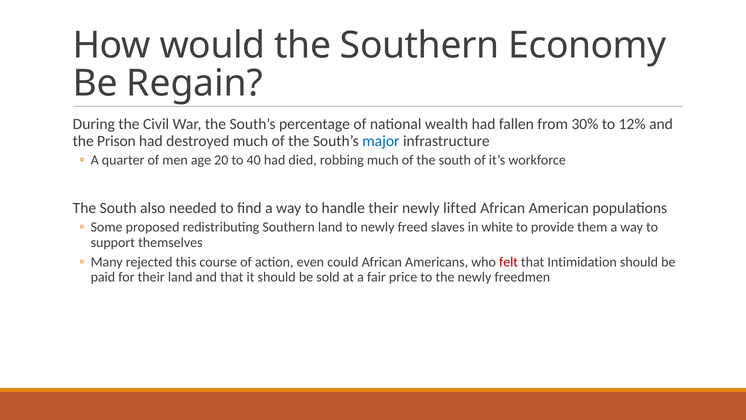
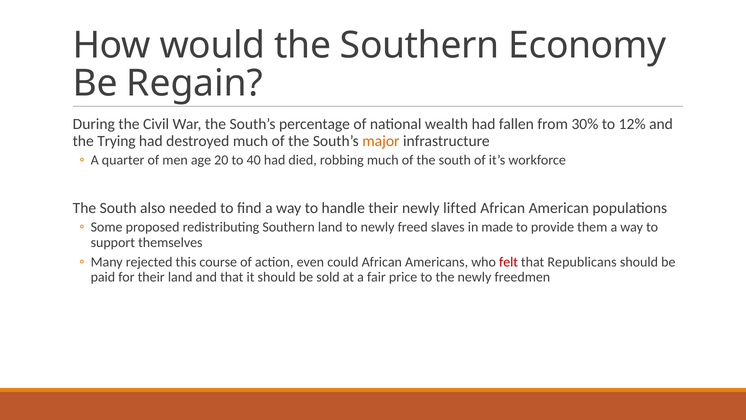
Prison: Prison -> Trying
major colour: blue -> orange
white: white -> made
Intimidation: Intimidation -> Republicans
